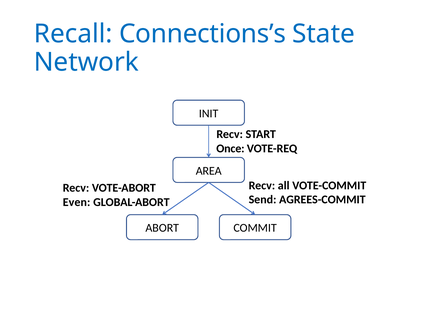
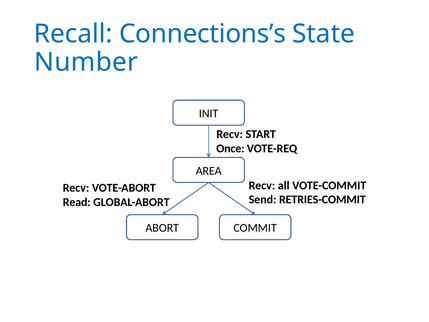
Network: Network -> Number
AGREES-COMMIT: AGREES-COMMIT -> RETRIES-COMMIT
Even: Even -> Read
